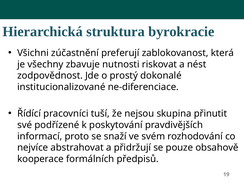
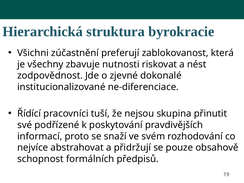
prostý: prostý -> zjevné
kooperace: kooperace -> schopnost
